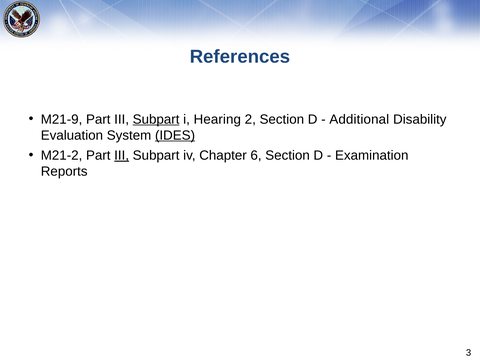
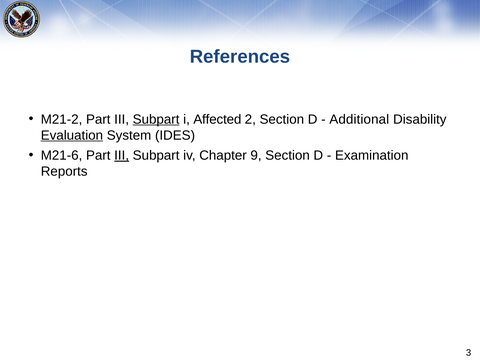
M21-9: M21-9 -> M21-2
Hearing: Hearing -> Affected
Evaluation underline: none -> present
IDES underline: present -> none
M21-2: M21-2 -> M21-6
6: 6 -> 9
